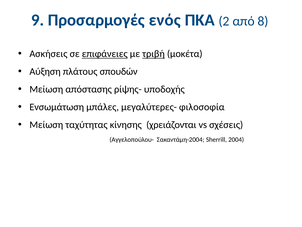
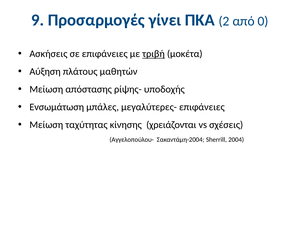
ενός: ενός -> γίνει
8: 8 -> 0
επιφάνειες at (105, 54) underline: present -> none
σπουδών: σπουδών -> μαθητών
μεγαλύτερες- φιλοσοφία: φιλοσοφία -> επιφάνειες
